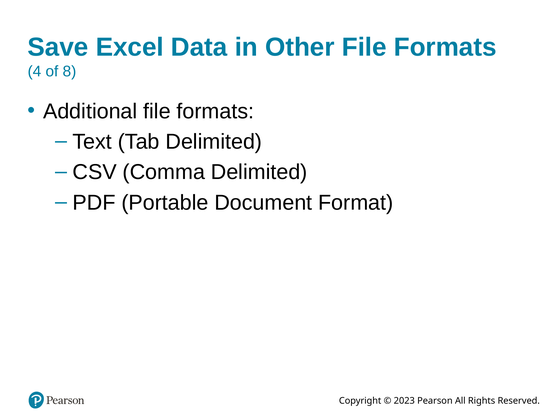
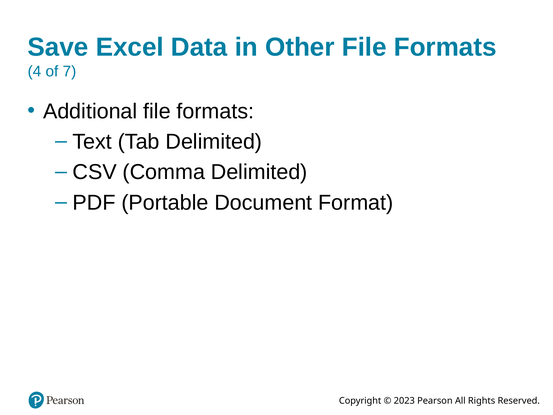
8: 8 -> 7
